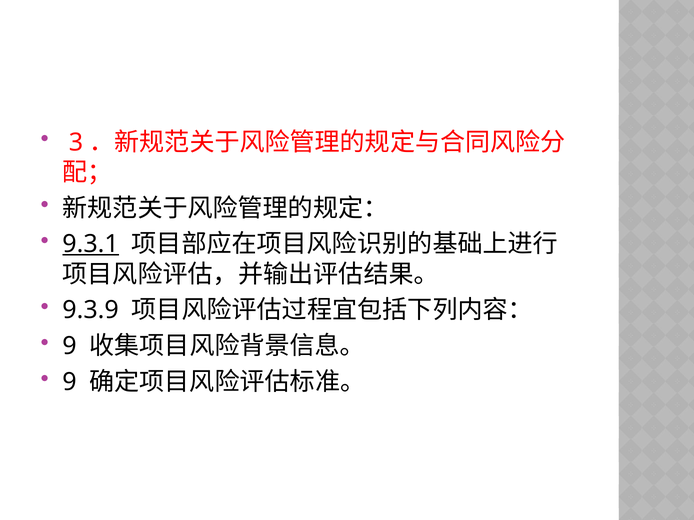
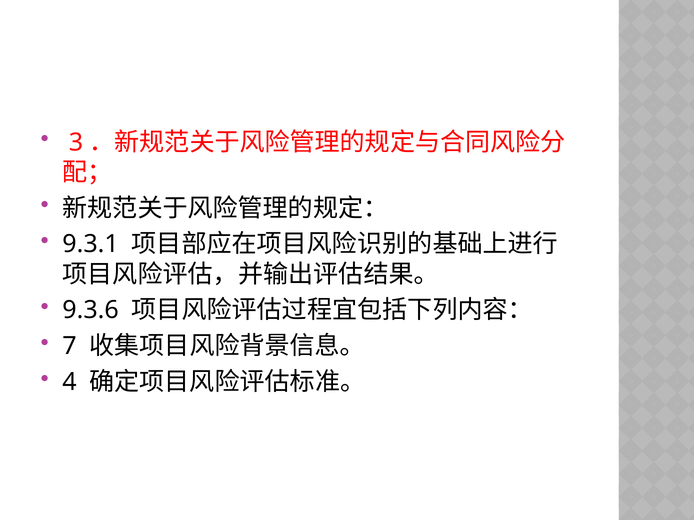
9.3.1 underline: present -> none
9.3.9: 9.3.9 -> 9.3.6
9 at (70, 346): 9 -> 7
9 at (70, 382): 9 -> 4
